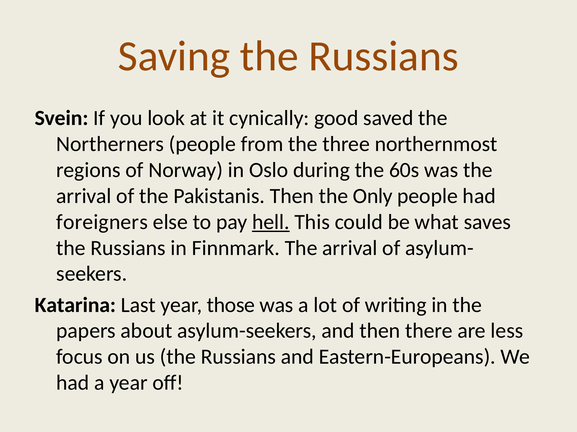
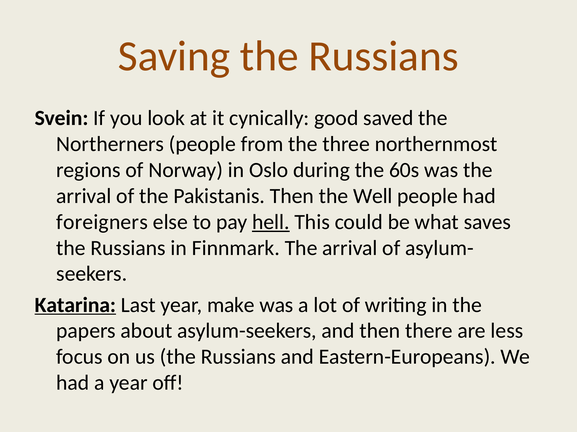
Only: Only -> Well
Katarina underline: none -> present
those: those -> make
